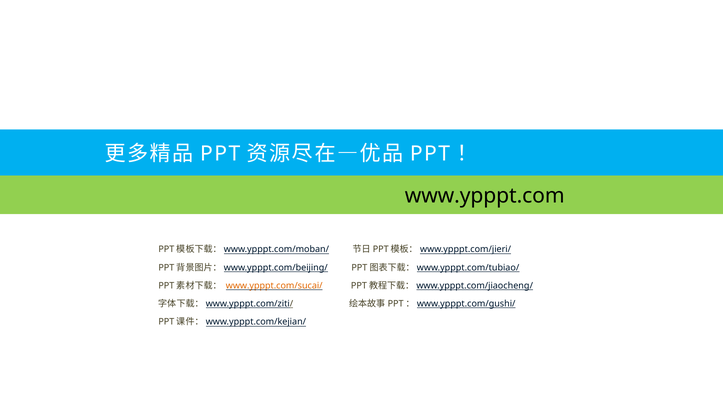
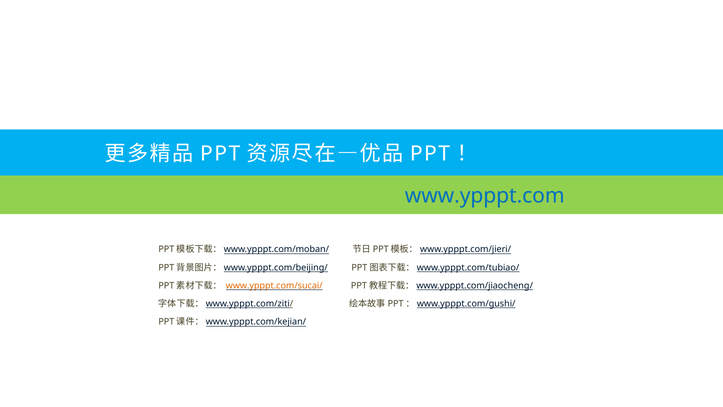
www.ypppt.com colour: black -> blue
